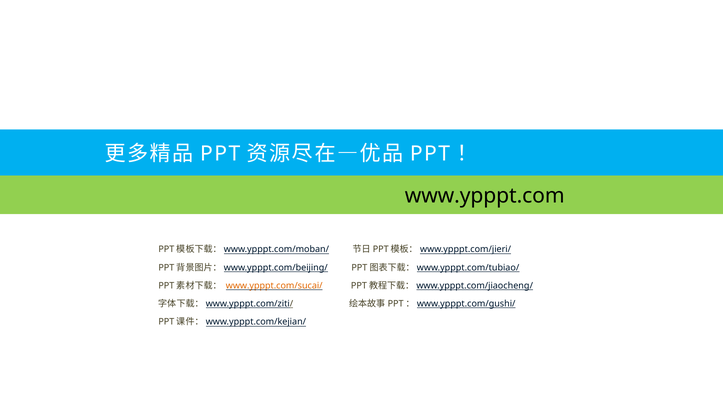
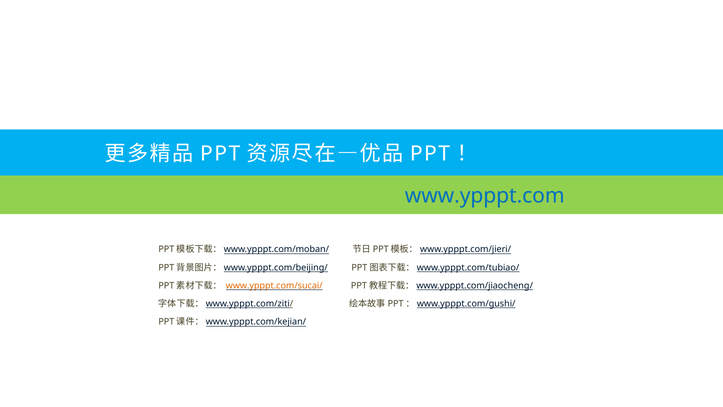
www.ypppt.com colour: black -> blue
